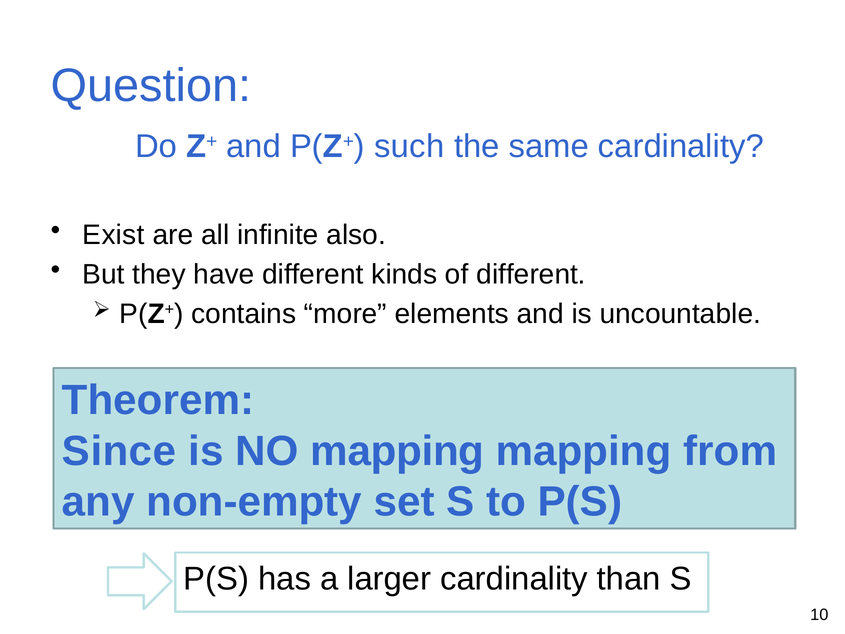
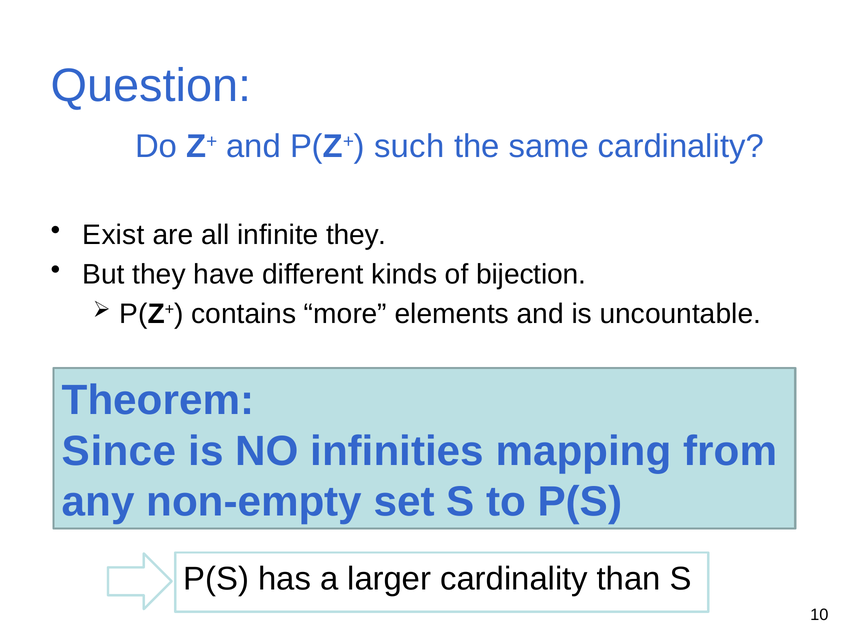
infinite also: also -> they
of different: different -> bijection
NO mapping: mapping -> infinities
